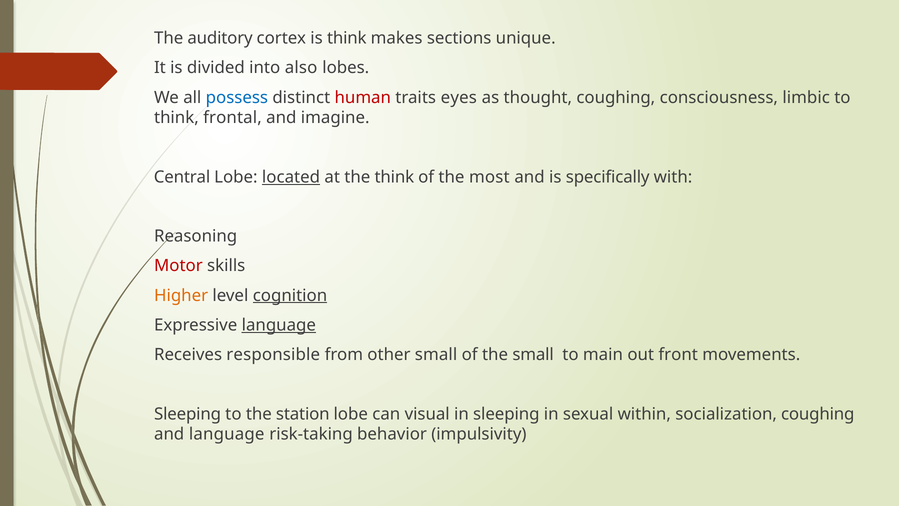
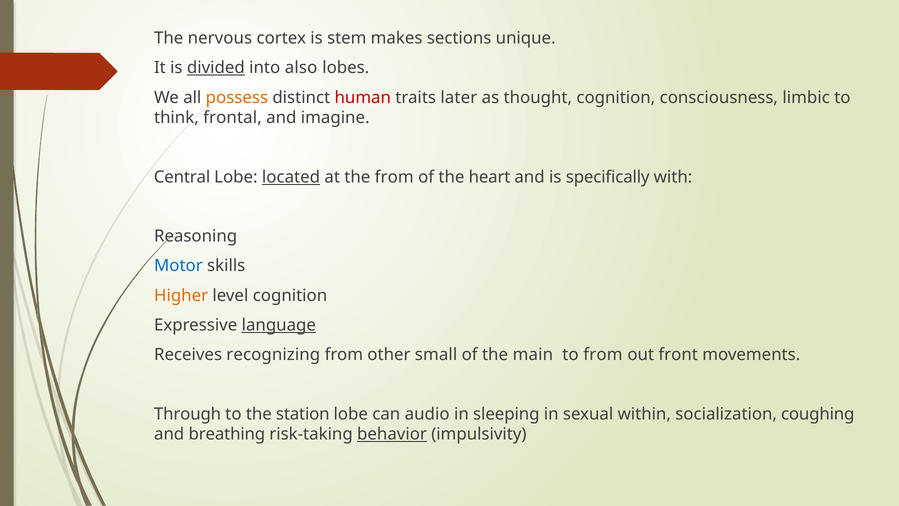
auditory: auditory -> nervous
is think: think -> stem
divided underline: none -> present
possess colour: blue -> orange
eyes: eyes -> later
thought coughing: coughing -> cognition
the think: think -> from
most: most -> heart
Motor colour: red -> blue
cognition at (290, 295) underline: present -> none
responsible: responsible -> recognizing
the small: small -> main
to main: main -> from
Sleeping at (188, 414): Sleeping -> Through
visual: visual -> audio
and language: language -> breathing
behavior underline: none -> present
